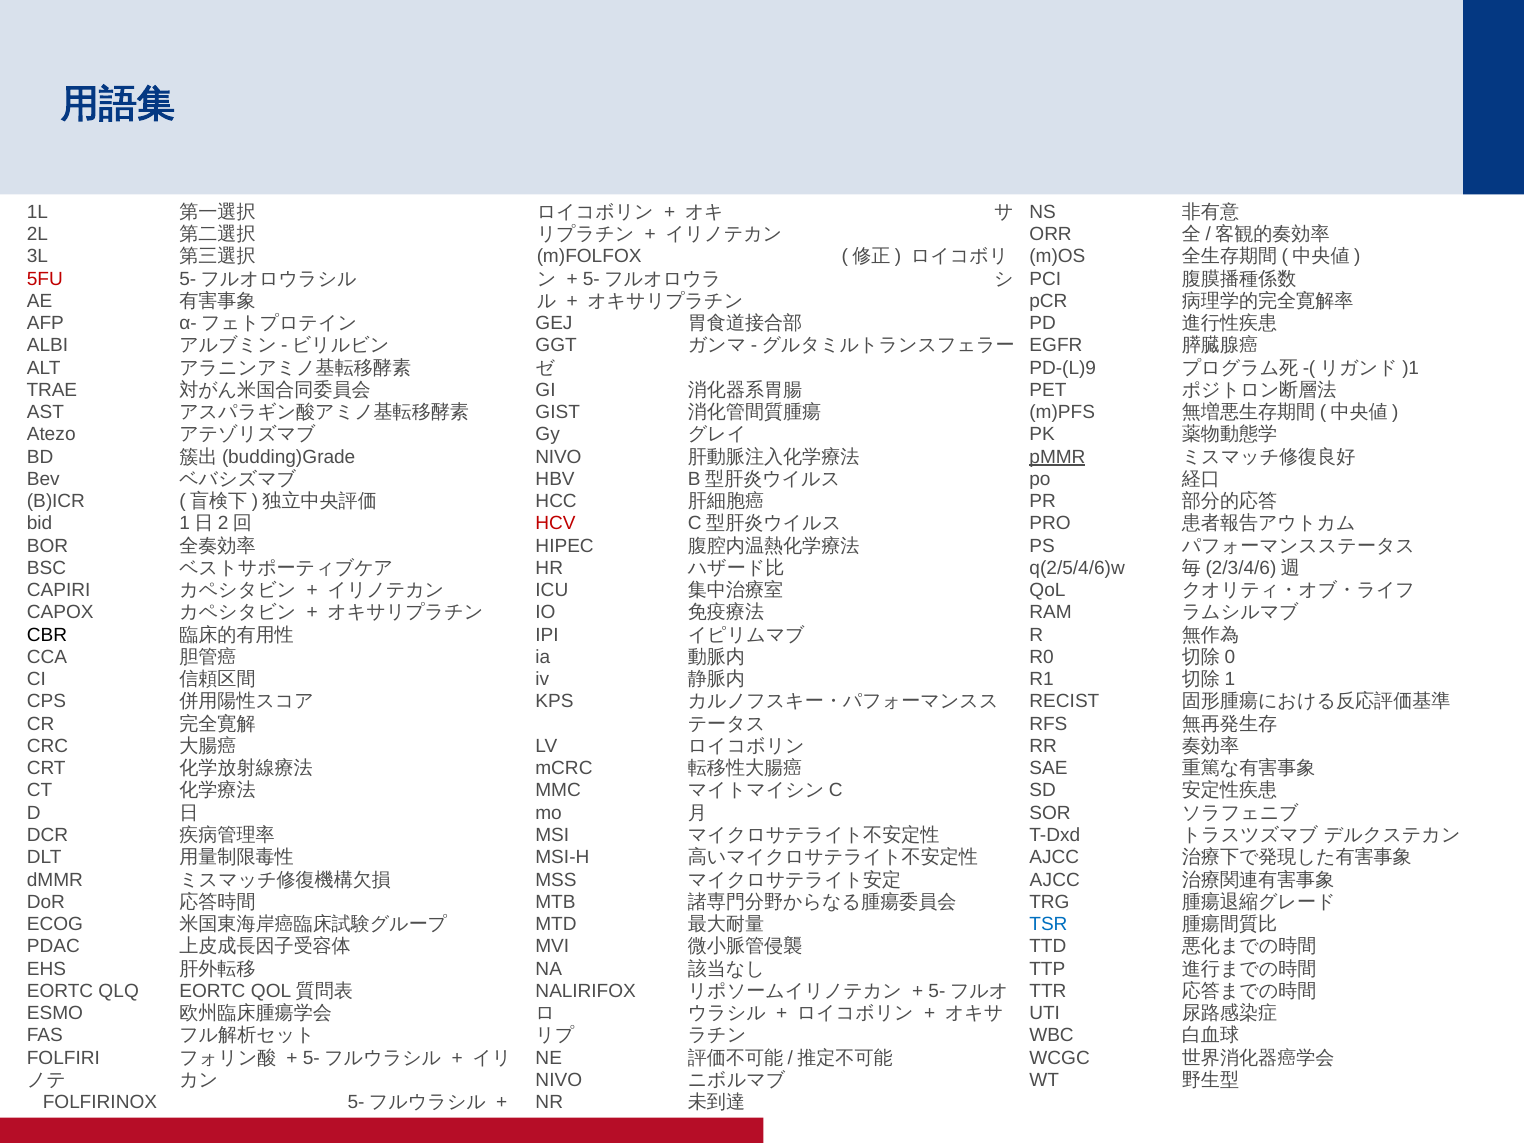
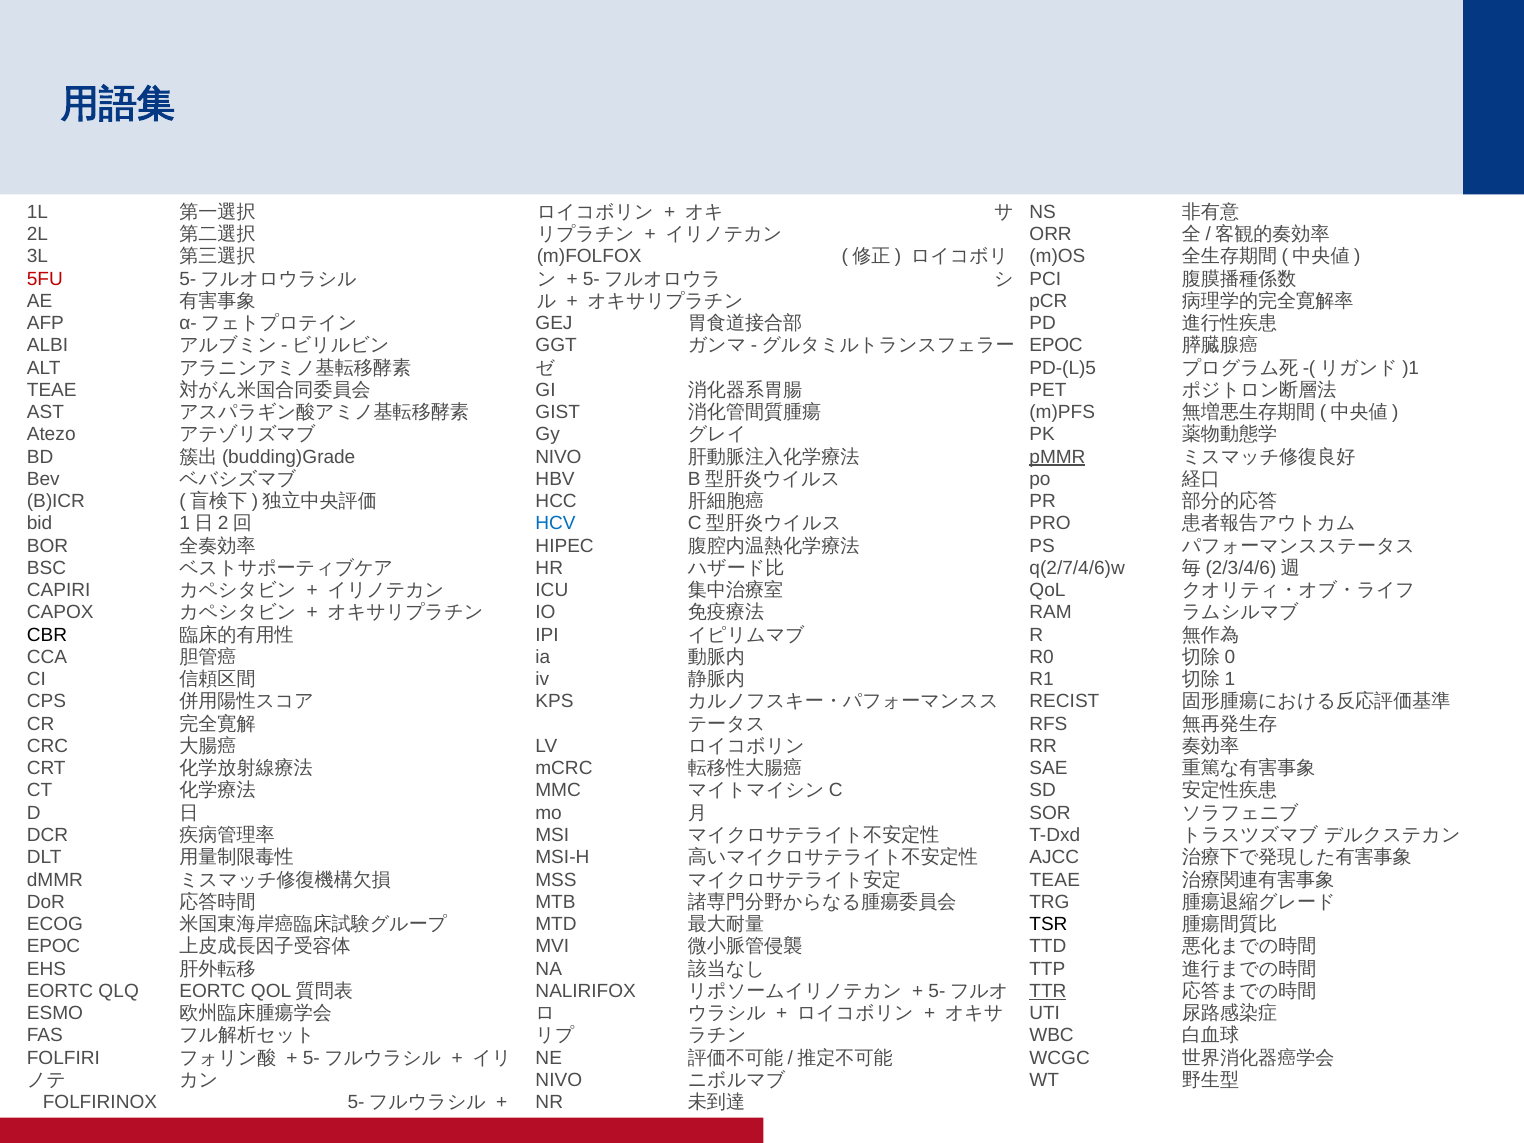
EGFR at (1056, 345): EGFR -> EPOC
PD-(L)9: PD-(L)9 -> PD-(L)5
TRAE at (52, 390): TRAE -> TEAE
HCV colour: red -> blue
q(2/5/4/6)w: q(2/5/4/6)w -> q(2/7/4/6)w
AJCC at (1055, 880): AJCC -> TEAE
TSR colour: blue -> black
PDAC at (53, 947): PDAC -> EPOC
TTR underline: none -> present
